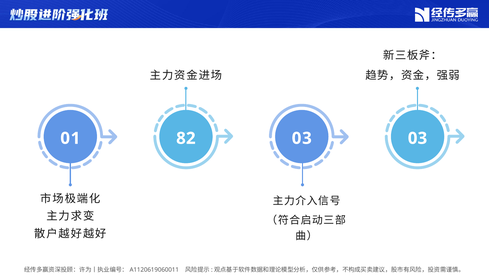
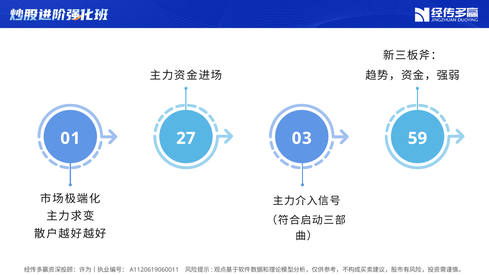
82: 82 -> 27
03 03: 03 -> 59
